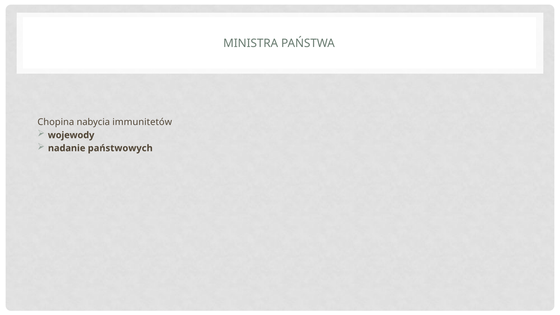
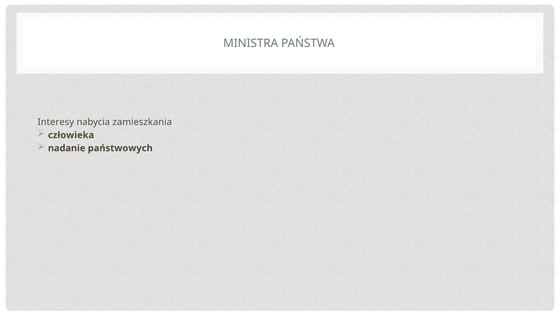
Chopina: Chopina -> Interesy
immunitetów: immunitetów -> zamieszkania
wojewody: wojewody -> człowieka
